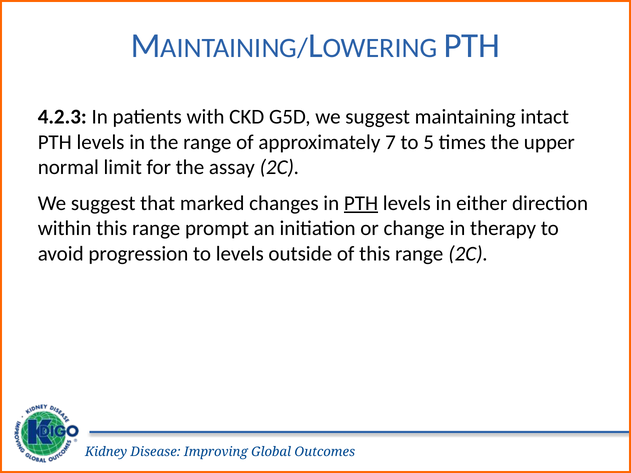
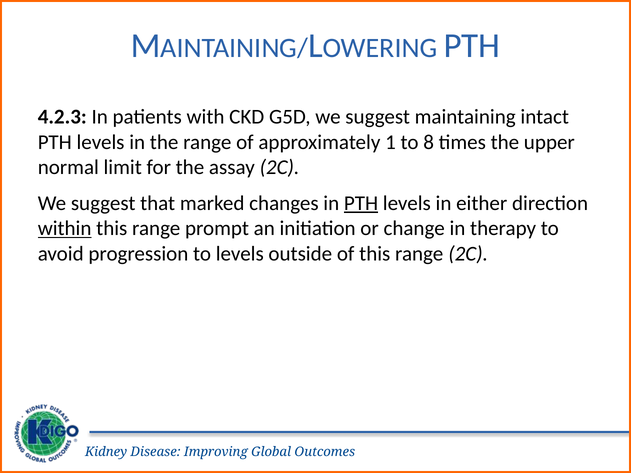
7: 7 -> 1
5: 5 -> 8
within underline: none -> present
